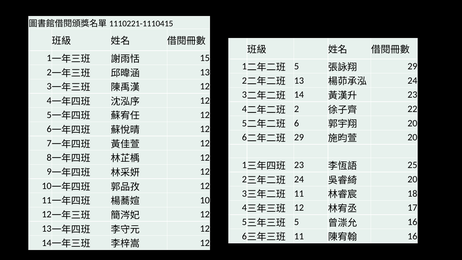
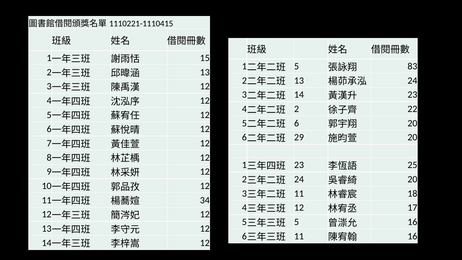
29 at (412, 66): 29 -> 83
10 at (205, 200): 10 -> 34
